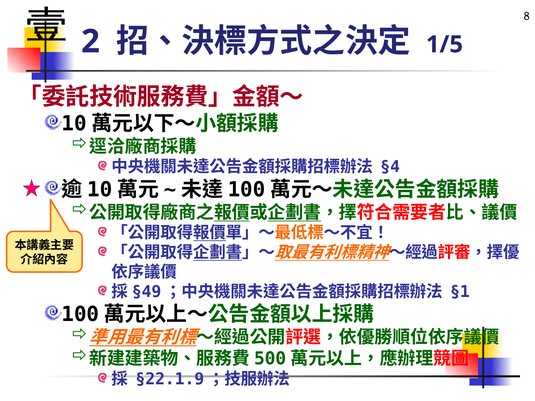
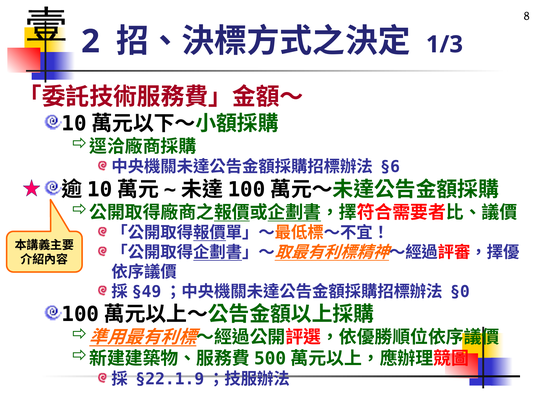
1/5: 1/5 -> 1/3
§4: §4 -> §6
§1: §1 -> §0
